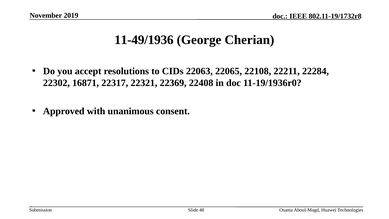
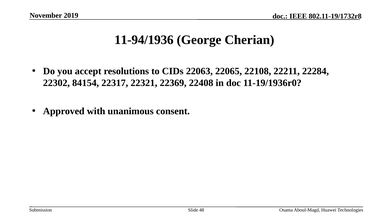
11-49/1936: 11-49/1936 -> 11-94/1936
16871: 16871 -> 84154
